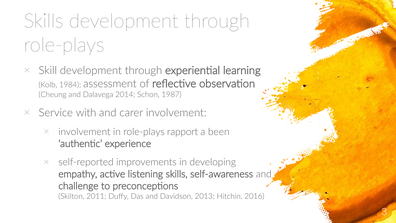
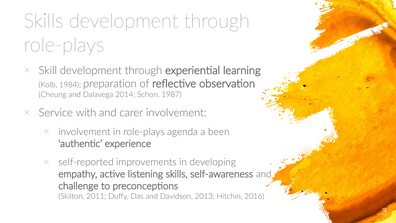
assessment: assessment -> preparation
rapport: rapport -> agenda
